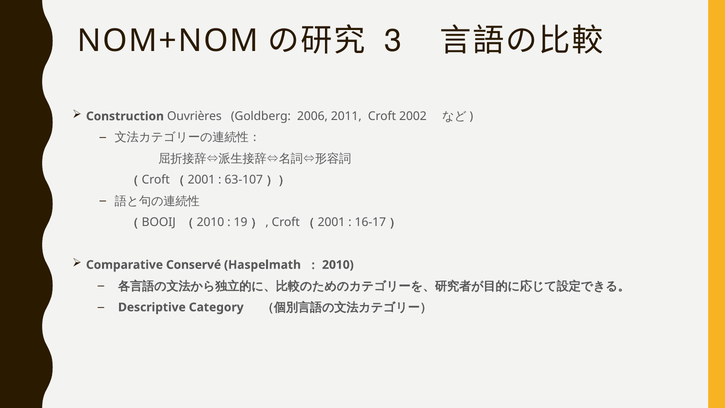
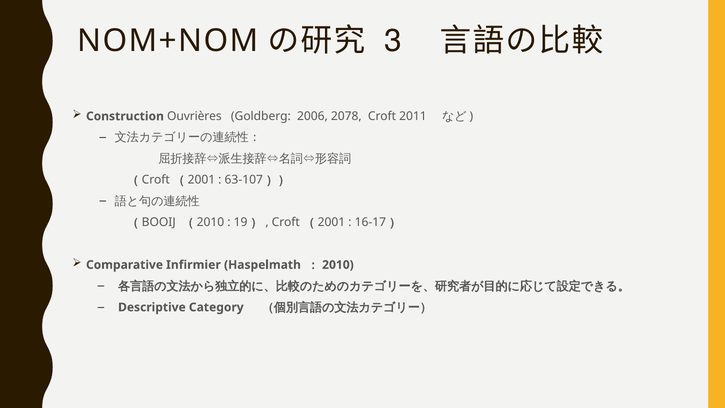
2011: 2011 -> 2078
2002: 2002 -> 2011
Conservé: Conservé -> Infirmier
